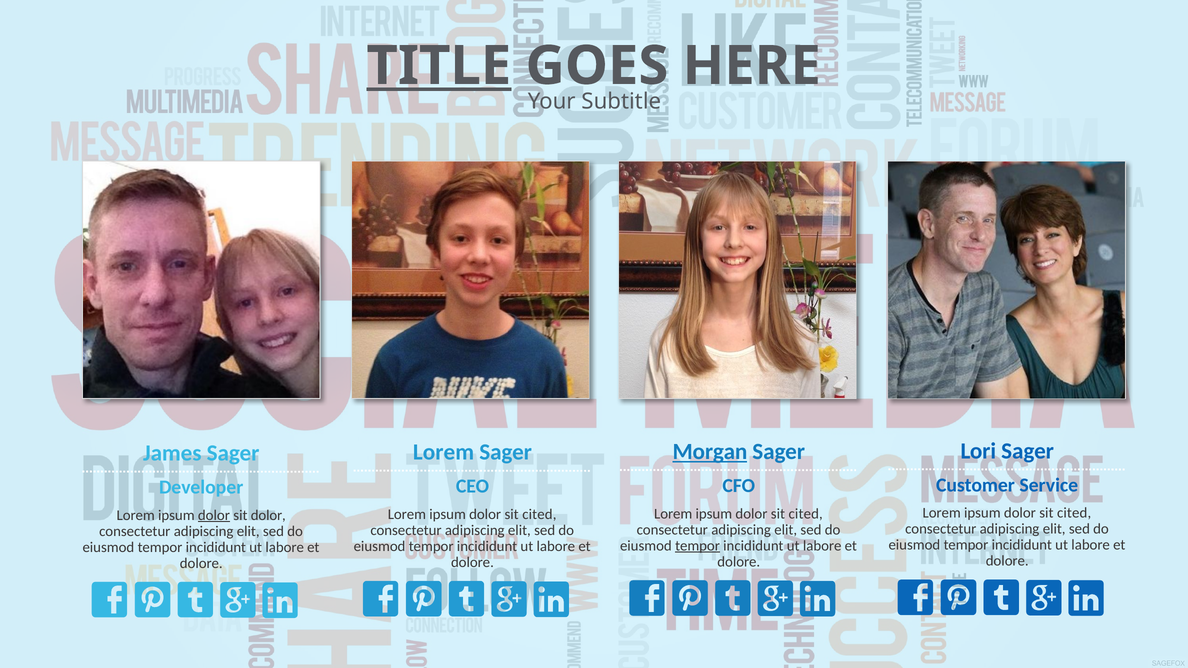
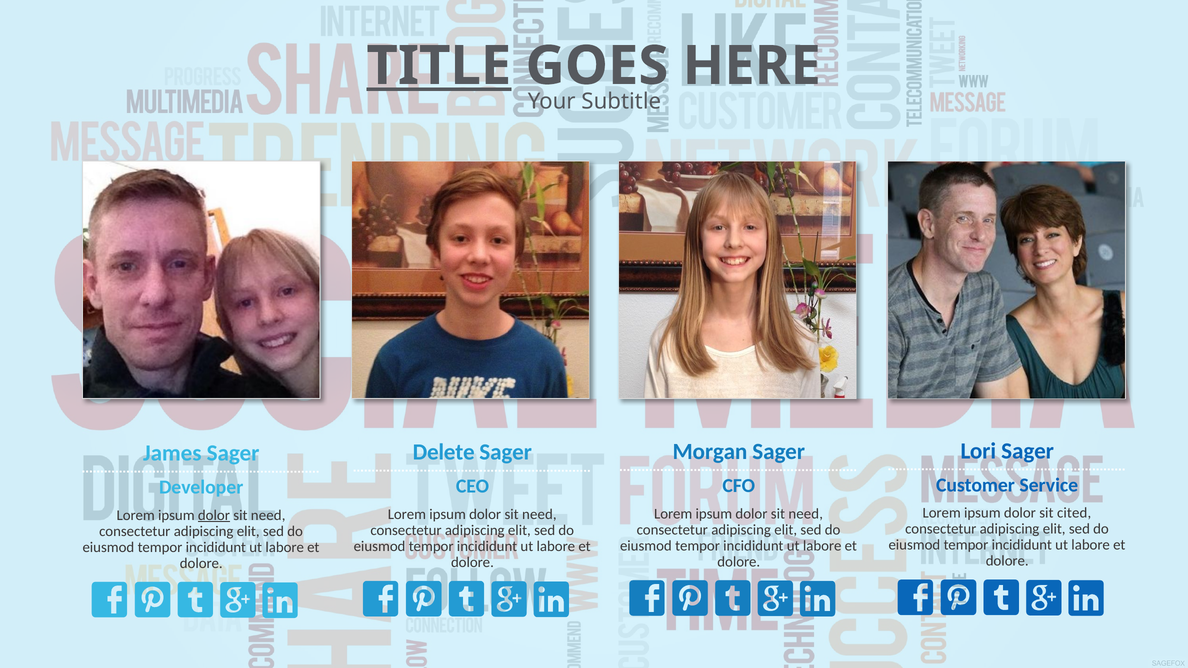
Morgan underline: present -> none
Lorem at (444, 452): Lorem -> Delete
cited at (806, 514): cited -> need
cited at (539, 515): cited -> need
dolor at (268, 515): dolor -> need
tempor at (698, 546) underline: present -> none
